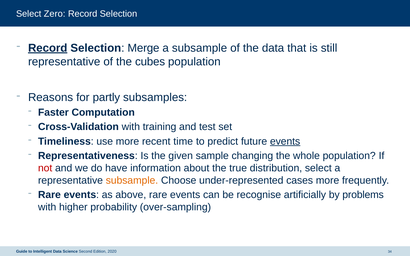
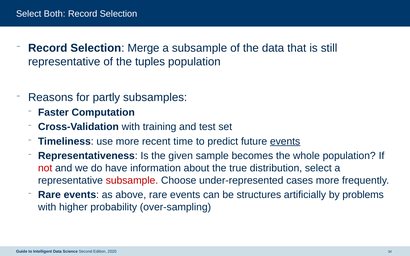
Zero: Zero -> Both
Record at (48, 48) underline: present -> none
cubes: cubes -> tuples
changing: changing -> becomes
subsample at (132, 180) colour: orange -> red
recognise: recognise -> structures
